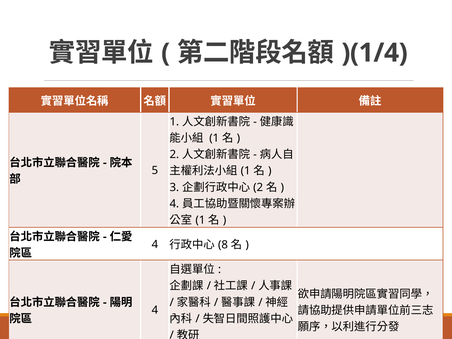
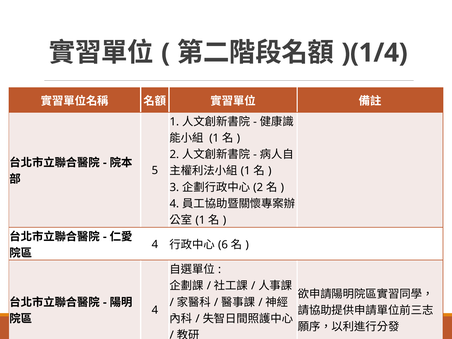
8: 8 -> 6
